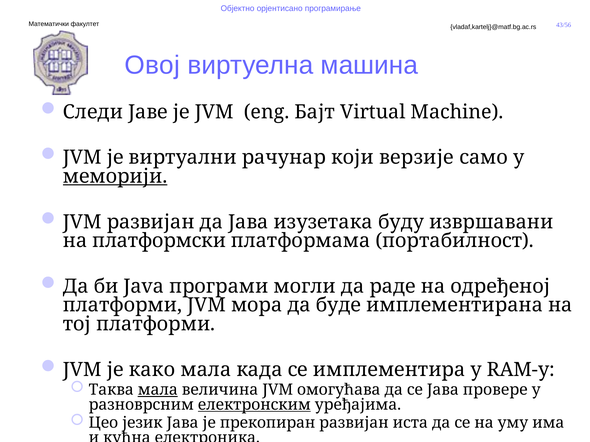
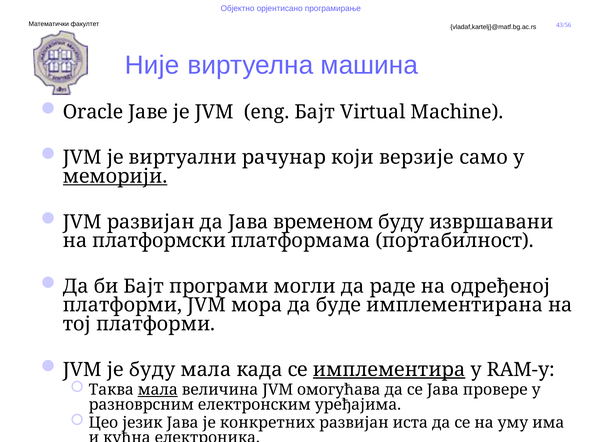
Овој: Овој -> Није
Следи: Следи -> Oracle
изузетака: изузетака -> временом
би Java: Java -> Бајт
је како: како -> буду
имплементира underline: none -> present
електронским underline: present -> none
прекопиран: прекопиран -> конкретних
